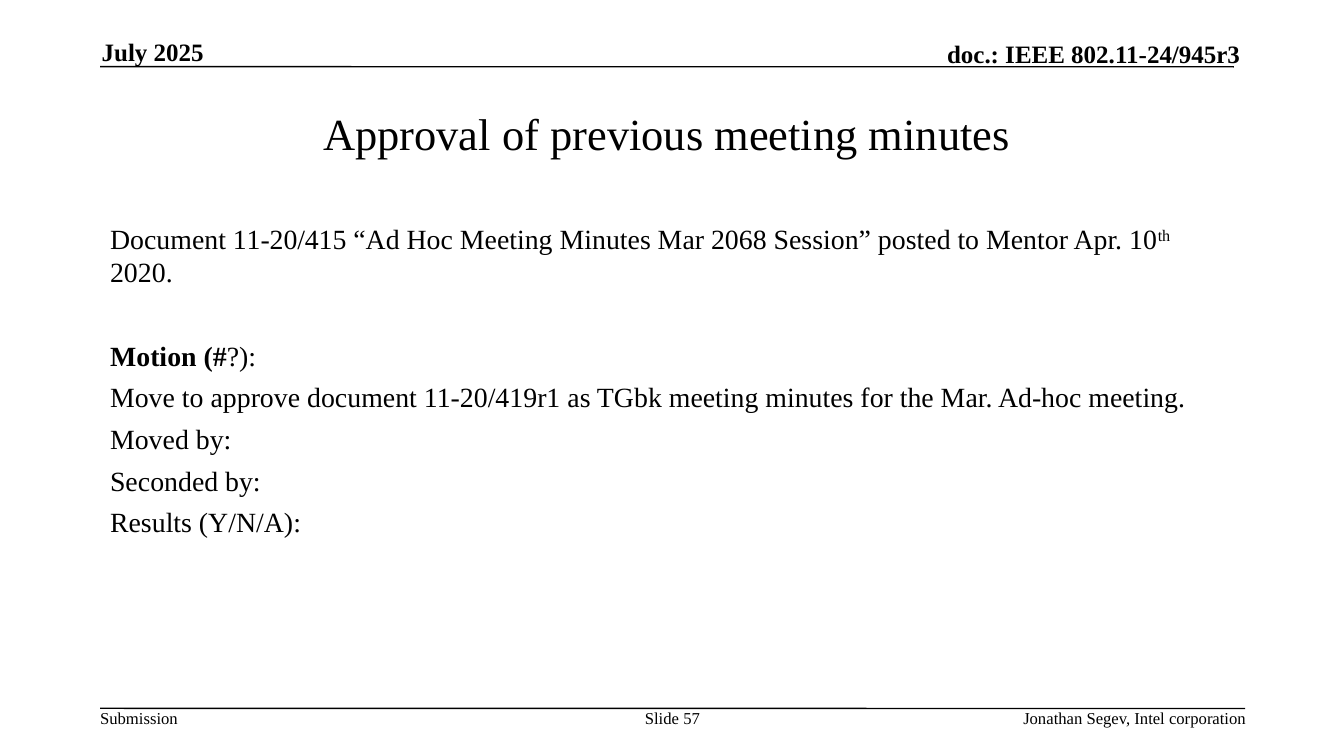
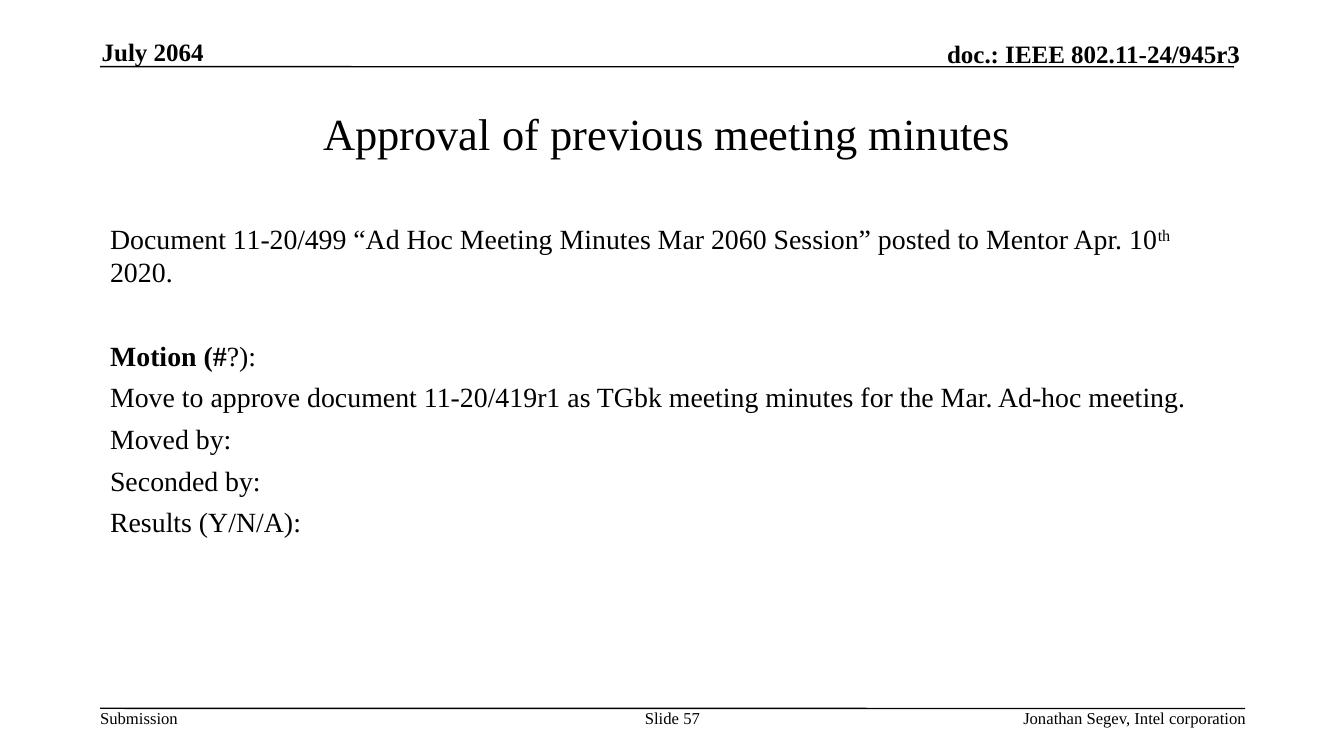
2025: 2025 -> 2064
11-20/415: 11-20/415 -> 11-20/499
2068: 2068 -> 2060
